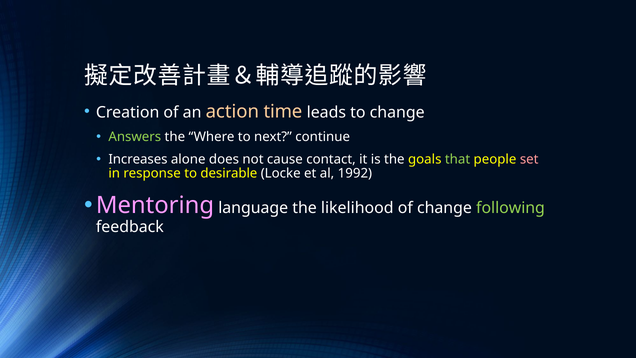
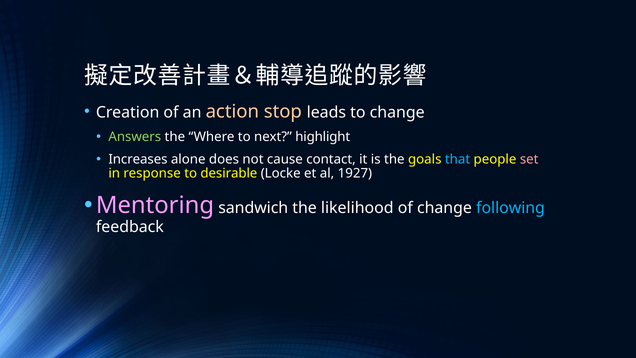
time: time -> stop
continue: continue -> highlight
that colour: light green -> light blue
1992: 1992 -> 1927
language: language -> sandwich
following colour: light green -> light blue
